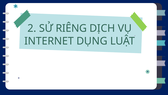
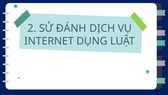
RIÊNG: RIÊNG -> ĐÁNH
